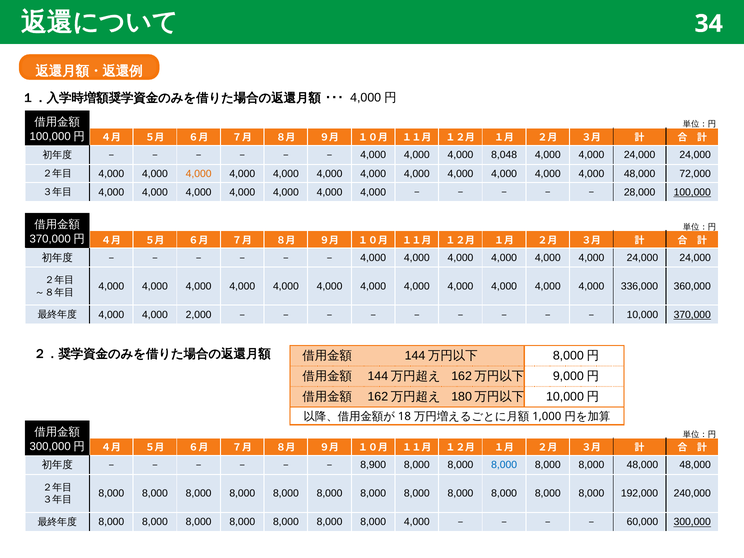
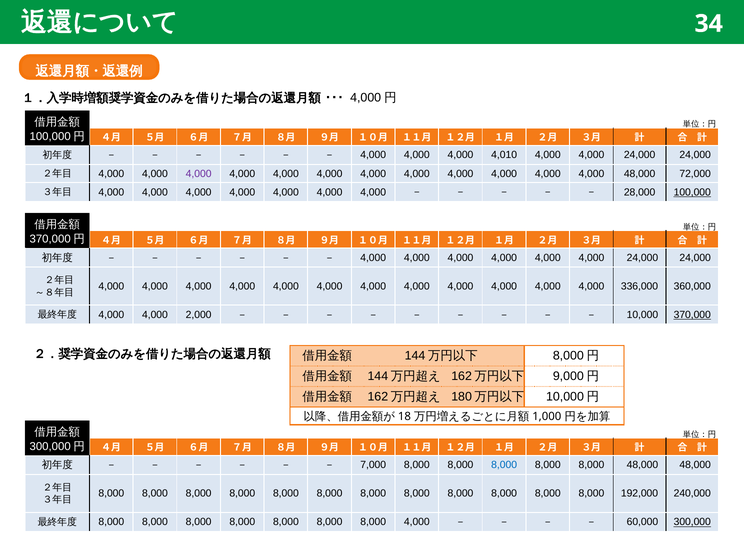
8,048: 8,048 -> 4,010
4,000 at (199, 174) colour: orange -> purple
8,900: 8,900 -> 7,000
